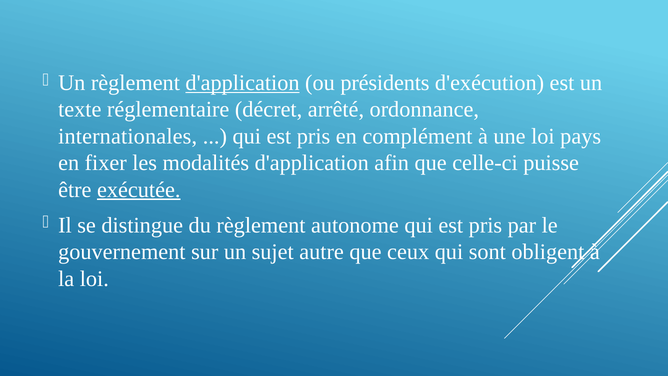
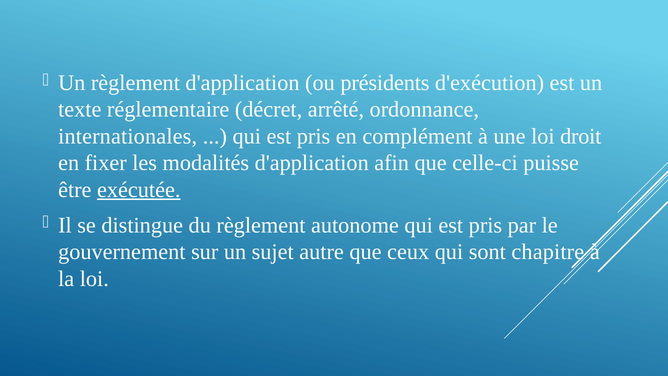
d'application at (243, 83) underline: present -> none
pays: pays -> droit
obligent: obligent -> chapitre
